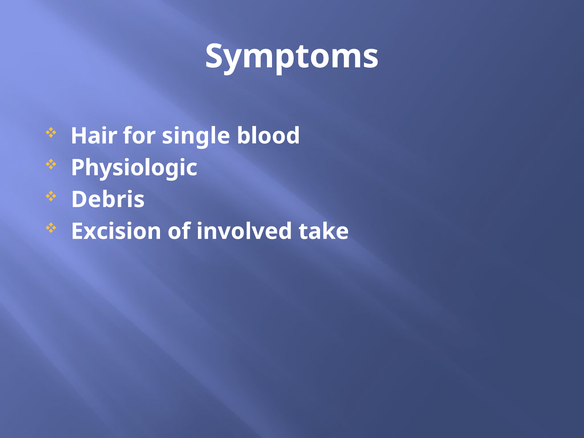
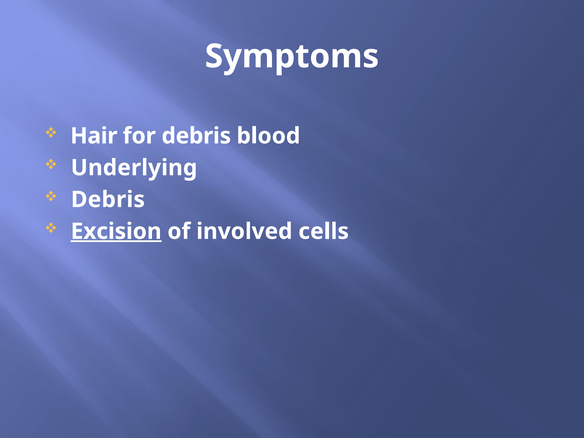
for single: single -> debris
Physiologic: Physiologic -> Underlying
Excision underline: none -> present
take: take -> cells
